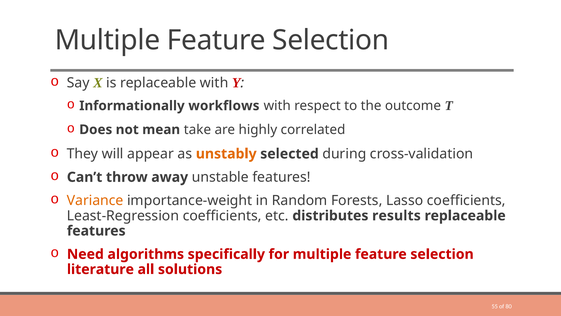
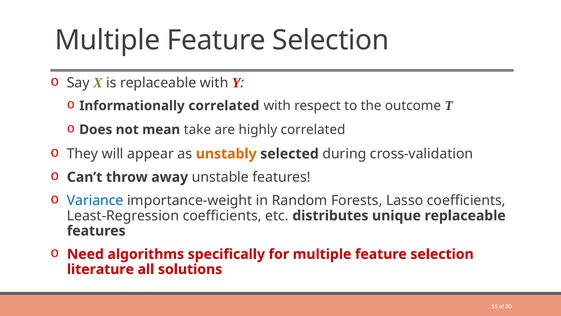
Informationally workflows: workflows -> correlated
Variance colour: orange -> blue
results: results -> unique
